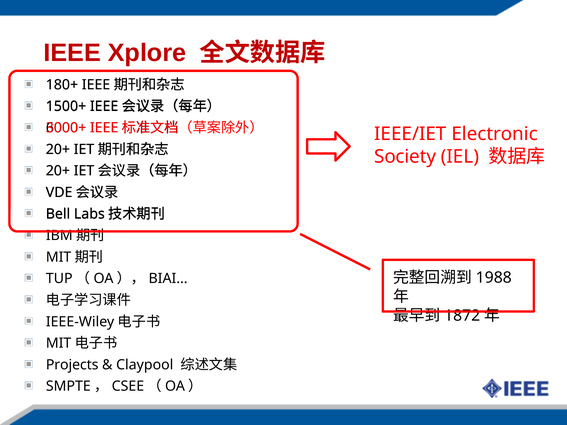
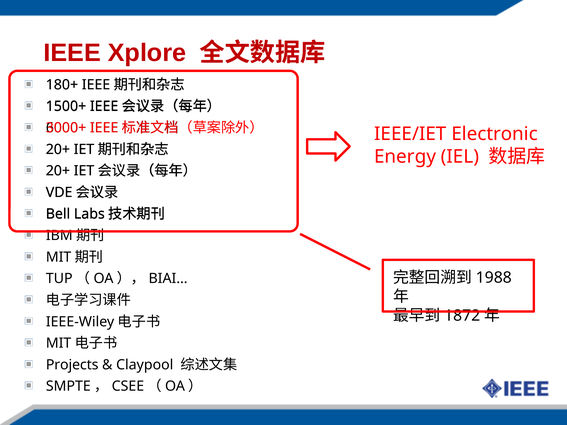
Society: Society -> Energy
